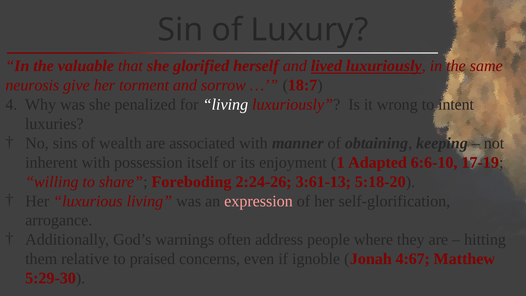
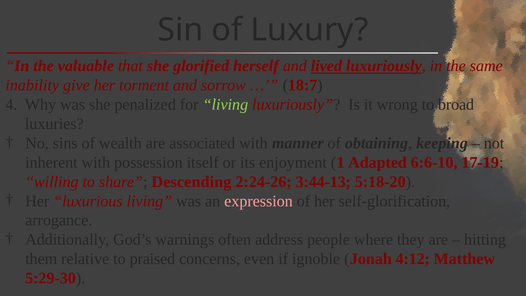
neurosis: neurosis -> inability
living at (225, 105) colour: white -> light green
intent: intent -> broad
Foreboding: Foreboding -> Descending
3:61-13: 3:61-13 -> 3:44-13
4:67: 4:67 -> 4:12
